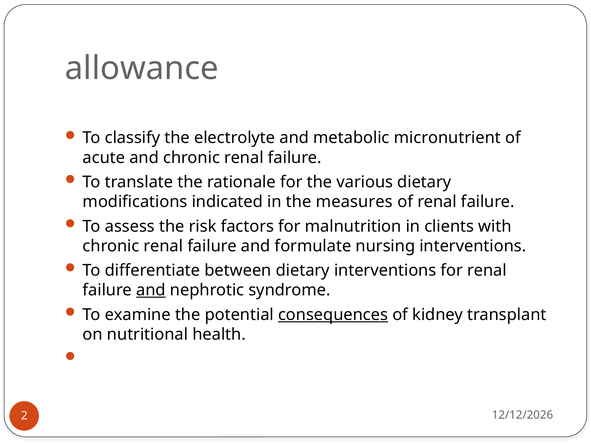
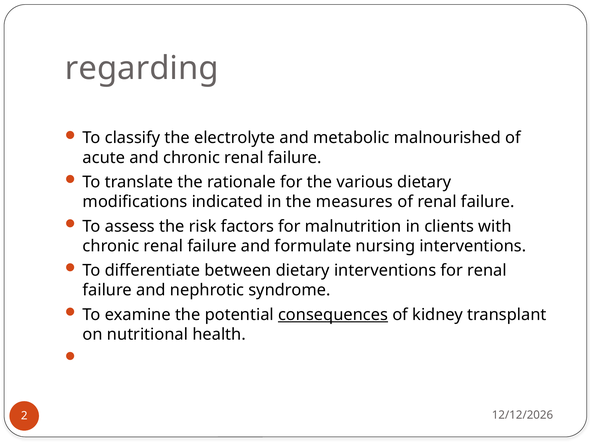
allowance: allowance -> regarding
micronutrient: micronutrient -> malnourished
and at (151, 290) underline: present -> none
